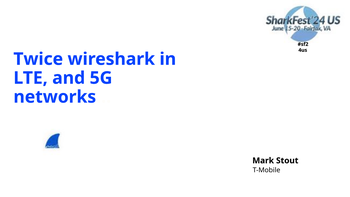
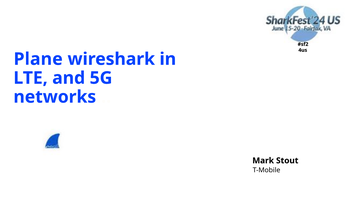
Twice: Twice -> Plane
